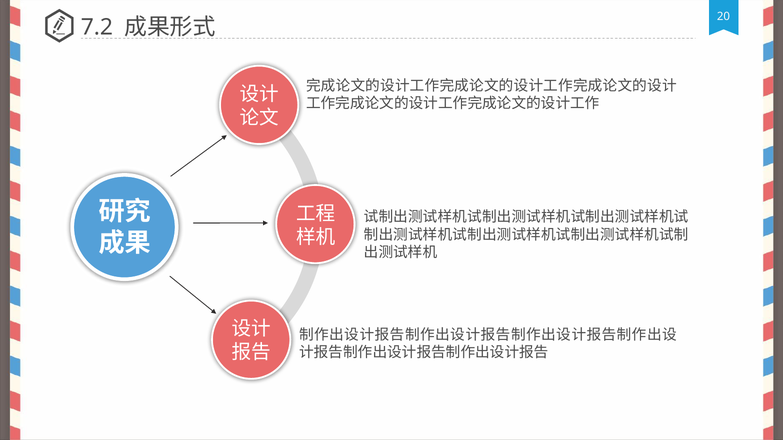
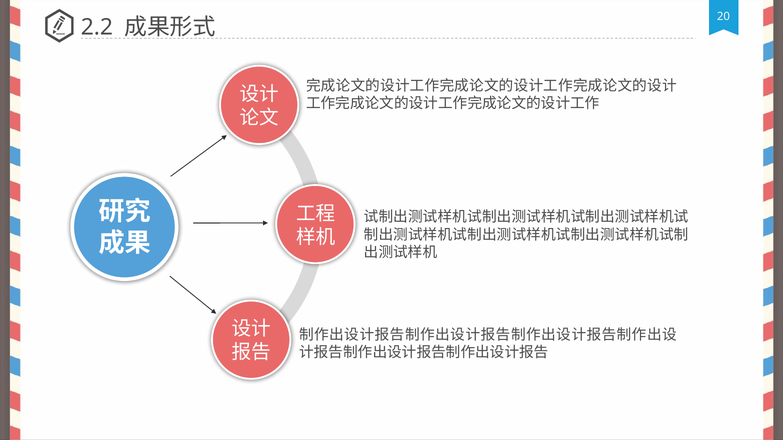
7.2: 7.2 -> 2.2
